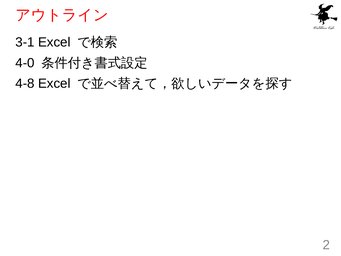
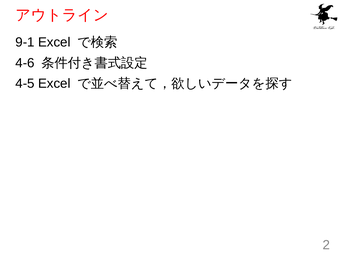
3-1: 3-1 -> 9-1
4-0: 4-0 -> 4-6
4-8: 4-8 -> 4-5
